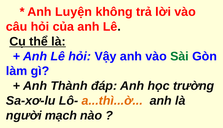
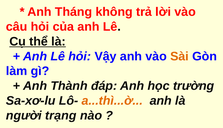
Luyện: Luyện -> Tháng
Sài colour: green -> orange
mạch: mạch -> trạng
